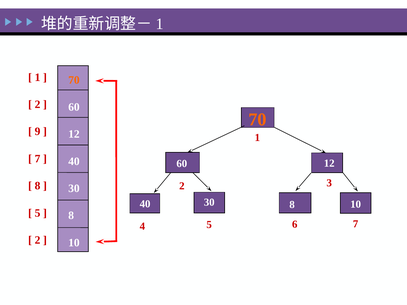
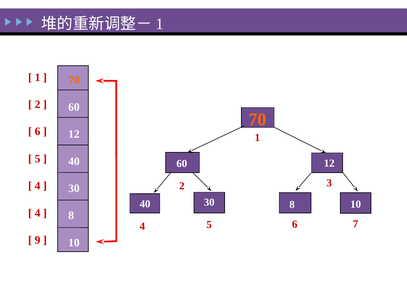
9 at (38, 132): 9 -> 6
7 at (38, 159): 7 -> 5
8 at (38, 186): 8 -> 4
5 at (38, 213): 5 -> 4
2 at (38, 240): 2 -> 9
